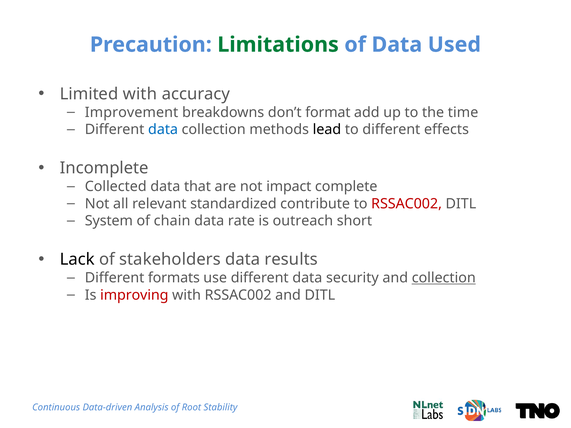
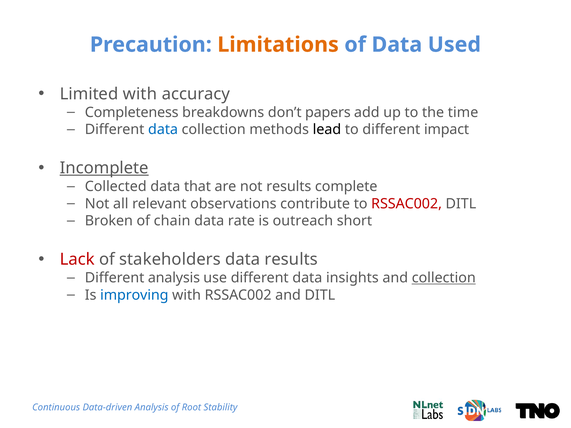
Limitations colour: green -> orange
Improvement: Improvement -> Completeness
format: format -> papers
effects: effects -> impact
Incomplete underline: none -> present
not impact: impact -> results
standardized: standardized -> observations
System: System -> Broken
Lack colour: black -> red
Different formats: formats -> analysis
security: security -> insights
improving colour: red -> blue
